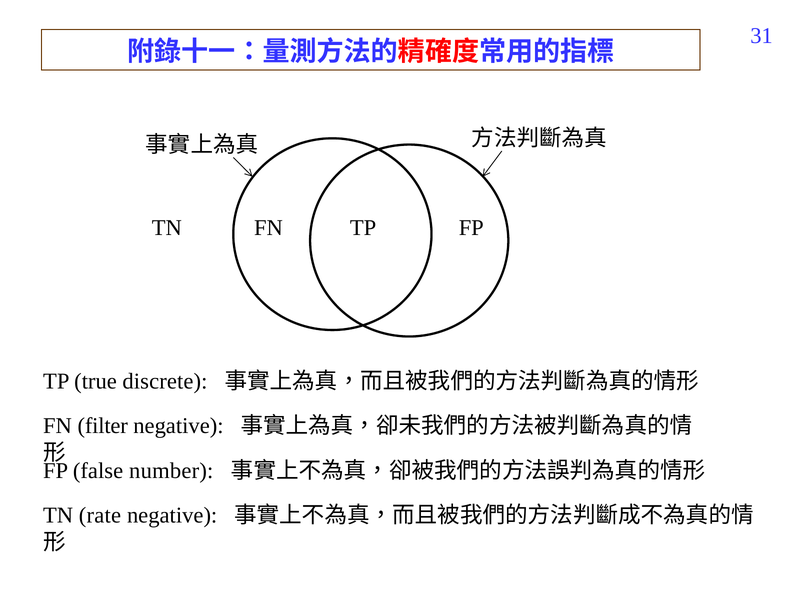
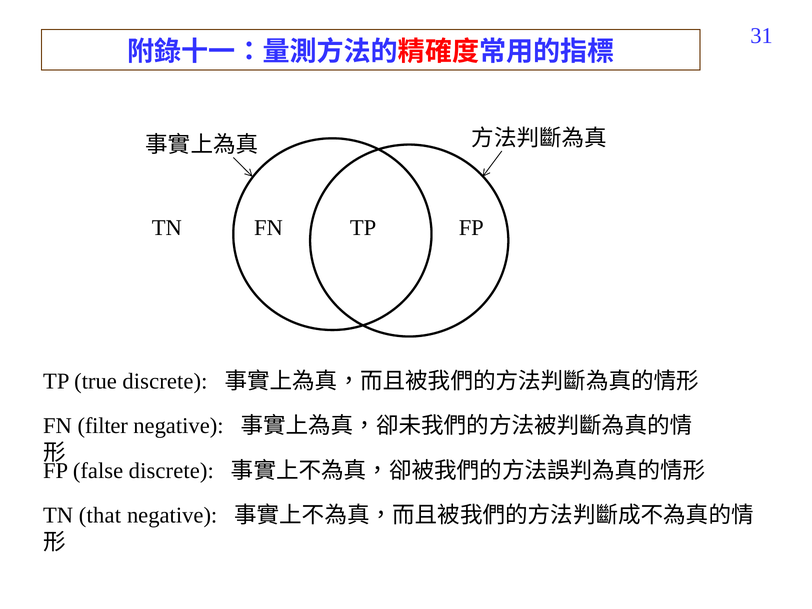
false number: number -> discrete
rate: rate -> that
